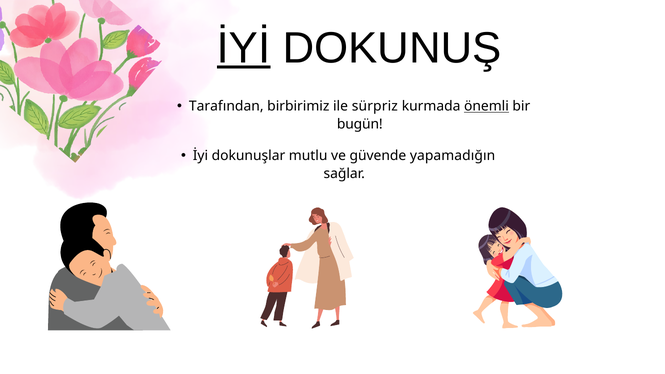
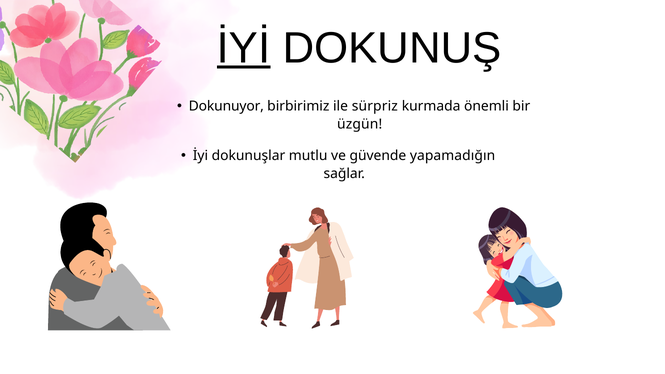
Tarafından: Tarafından -> Dokunuyor
önemli underline: present -> none
bugün: bugün -> üzgün
